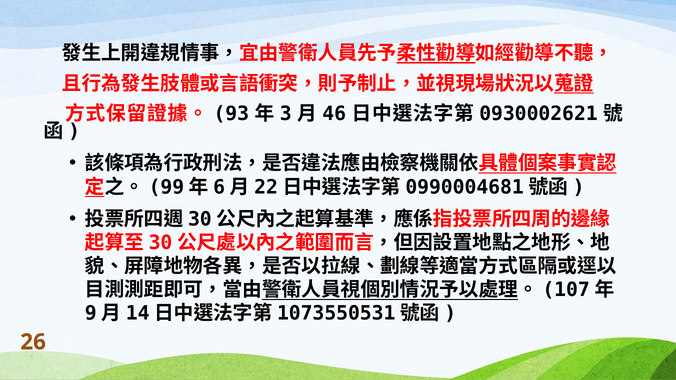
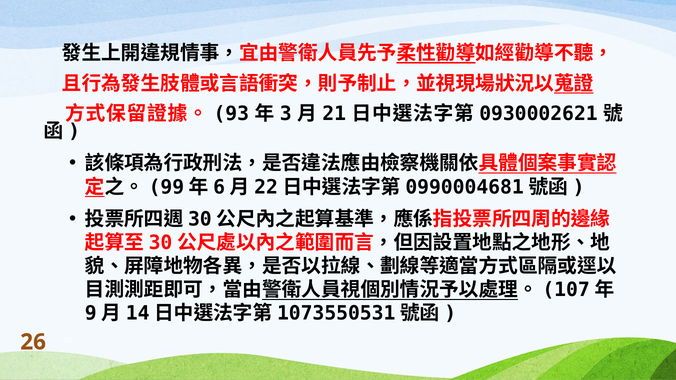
46: 46 -> 21
